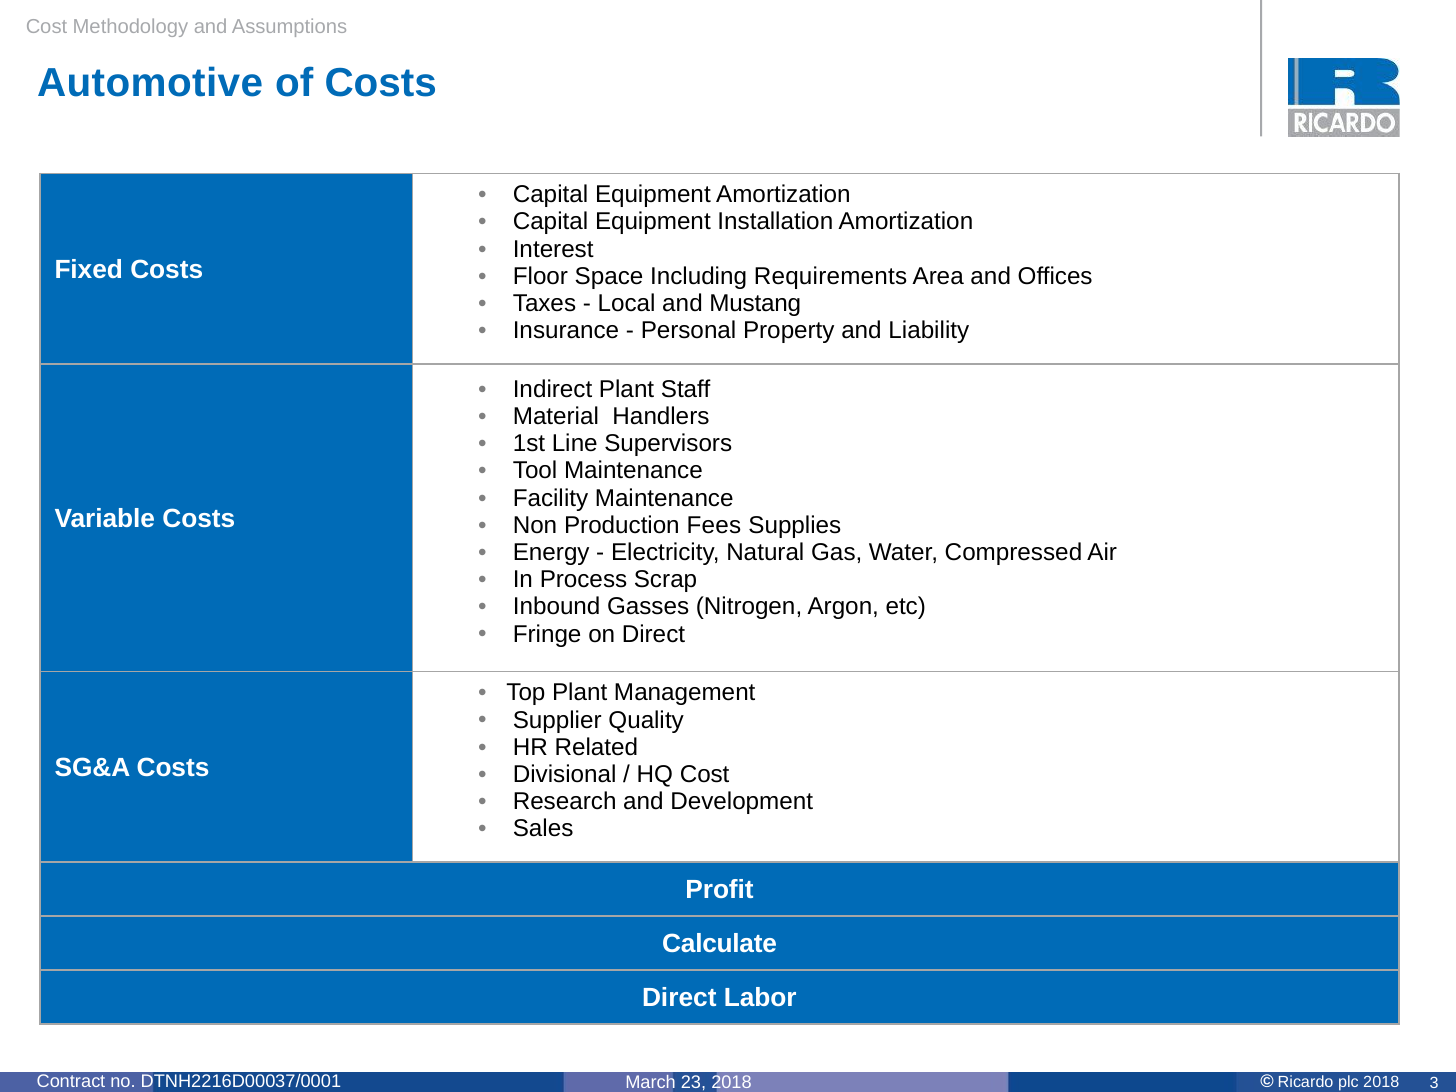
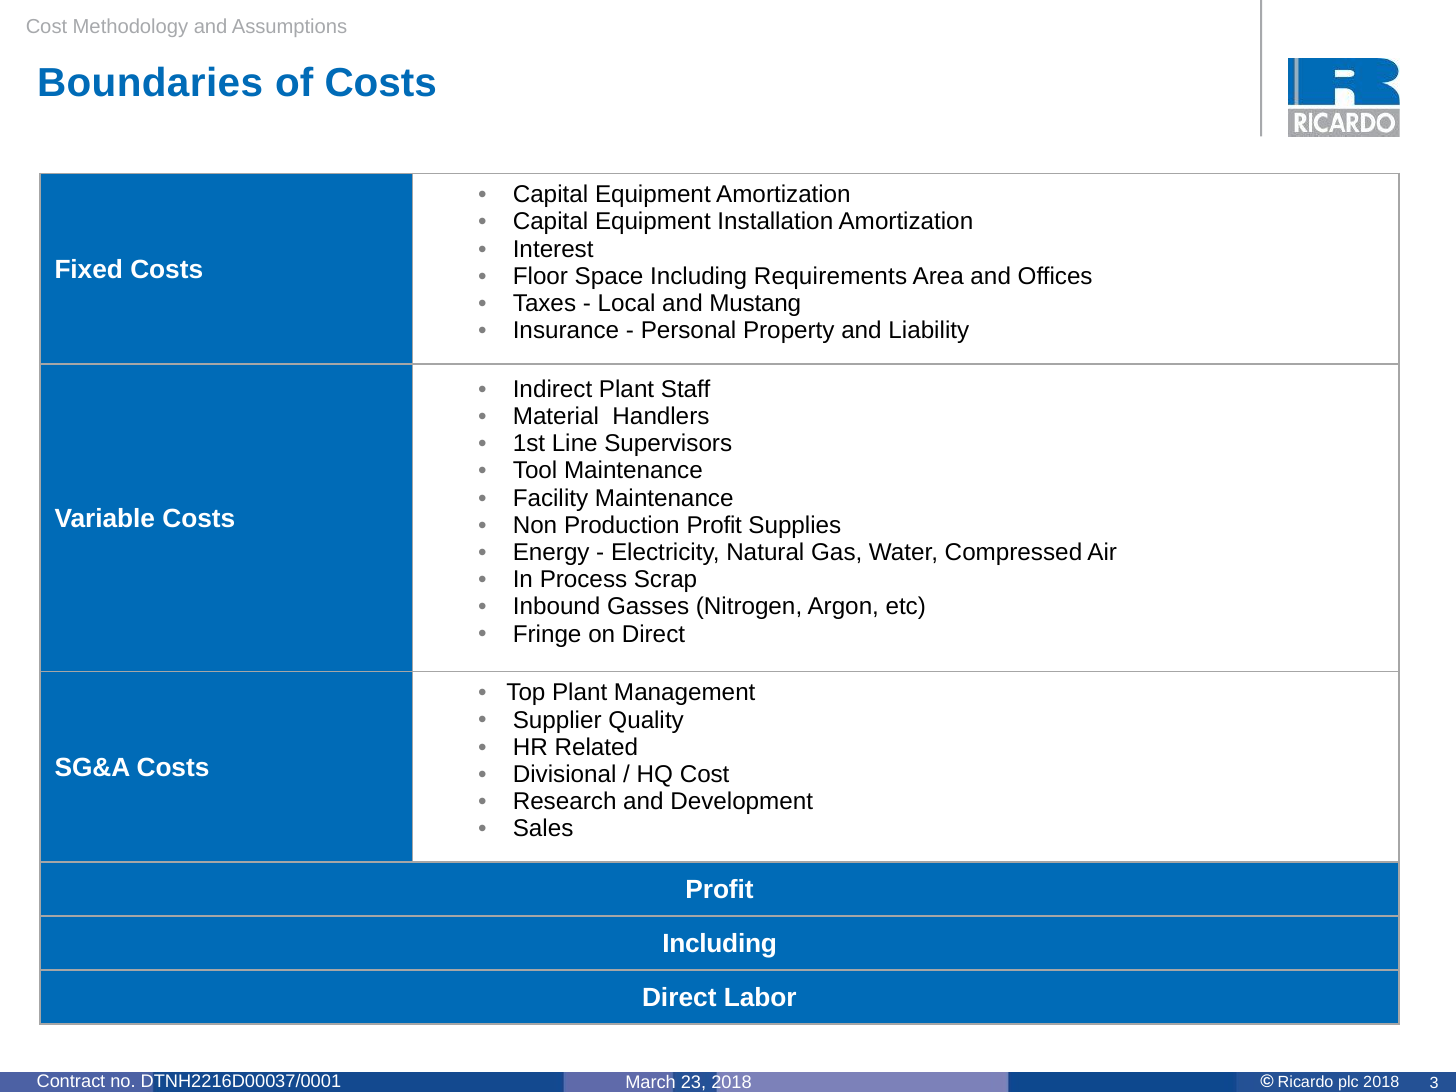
Automotive: Automotive -> Boundaries
Production Fees: Fees -> Profit
Calculate at (720, 944): Calculate -> Including
